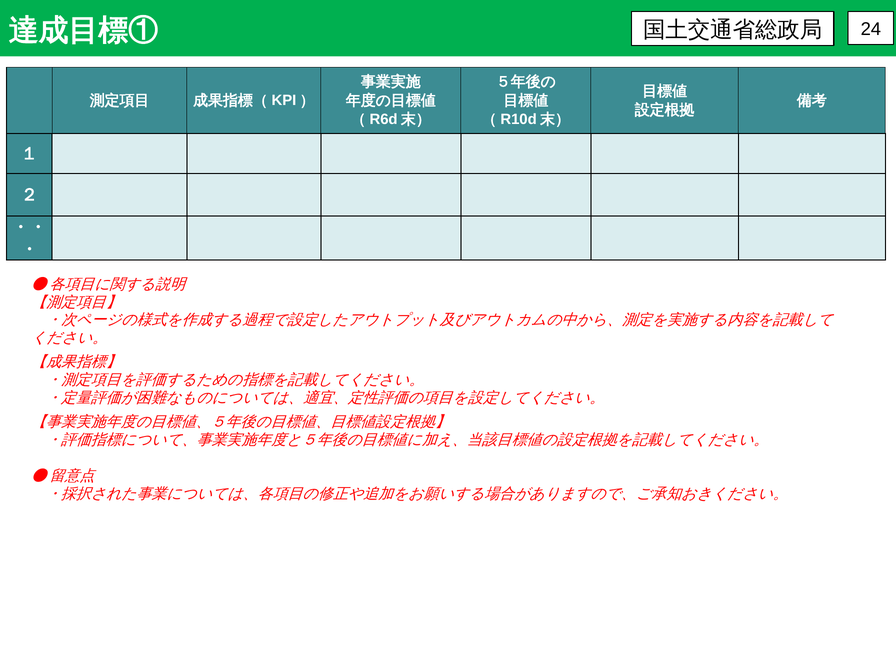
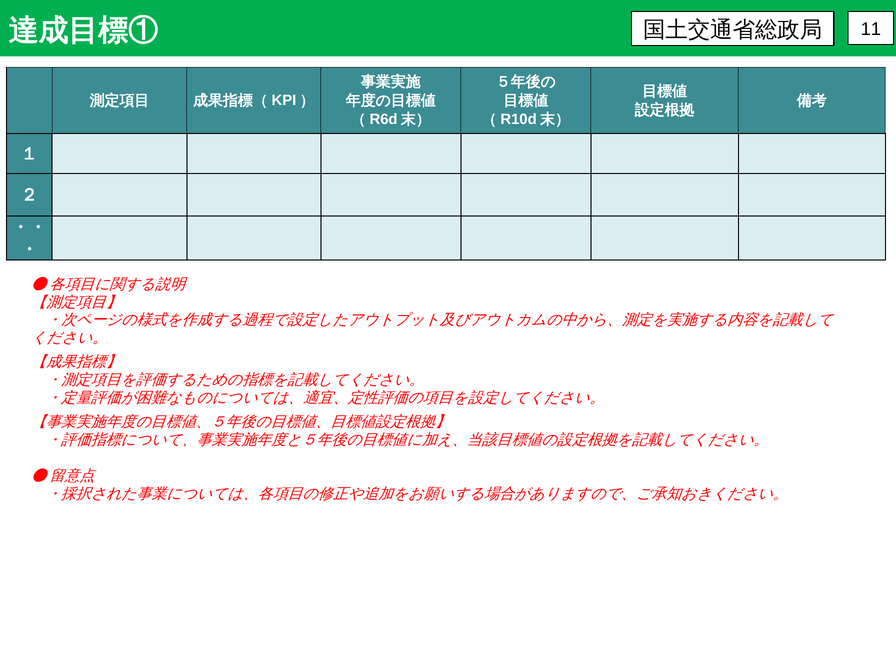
24: 24 -> 11
